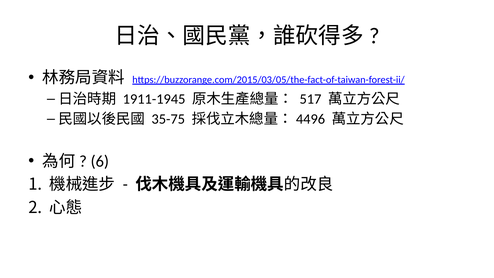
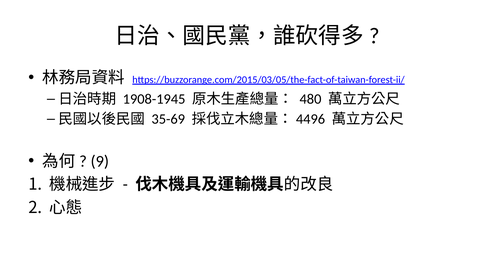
1911-1945: 1911-1945 -> 1908-1945
517: 517 -> 480
35-75: 35-75 -> 35-69
6: 6 -> 9
